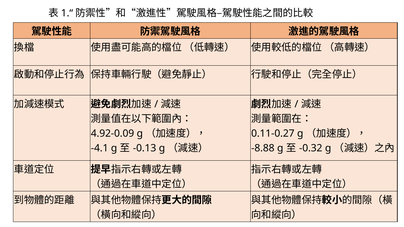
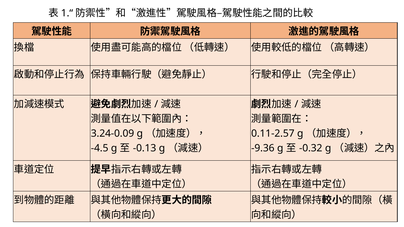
4.92-0.09: 4.92-0.09 -> 3.24-0.09
0.11-0.27: 0.11-0.27 -> 0.11-2.57
-4.1: -4.1 -> -4.5
-8.88: -8.88 -> -9.36
